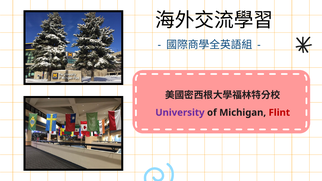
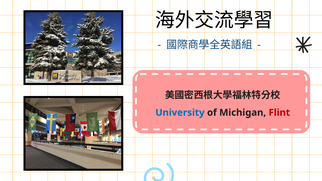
University colour: purple -> blue
